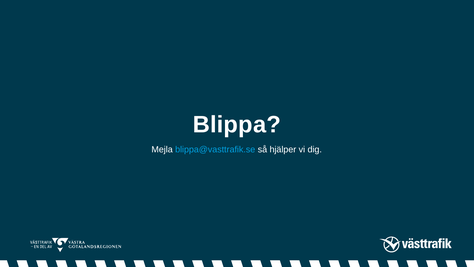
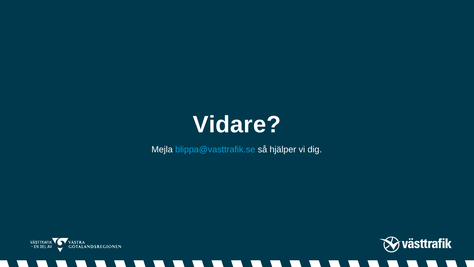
Blippa: Blippa -> Vidare
